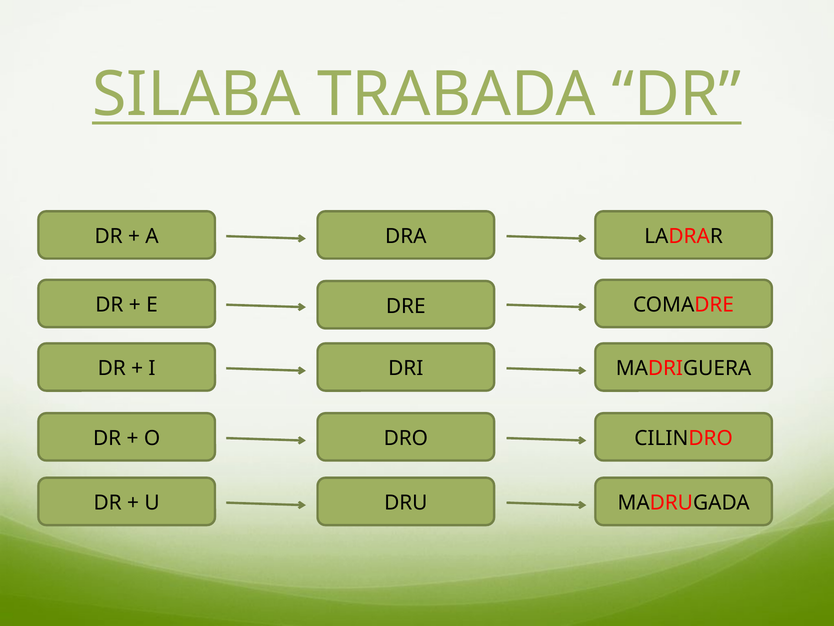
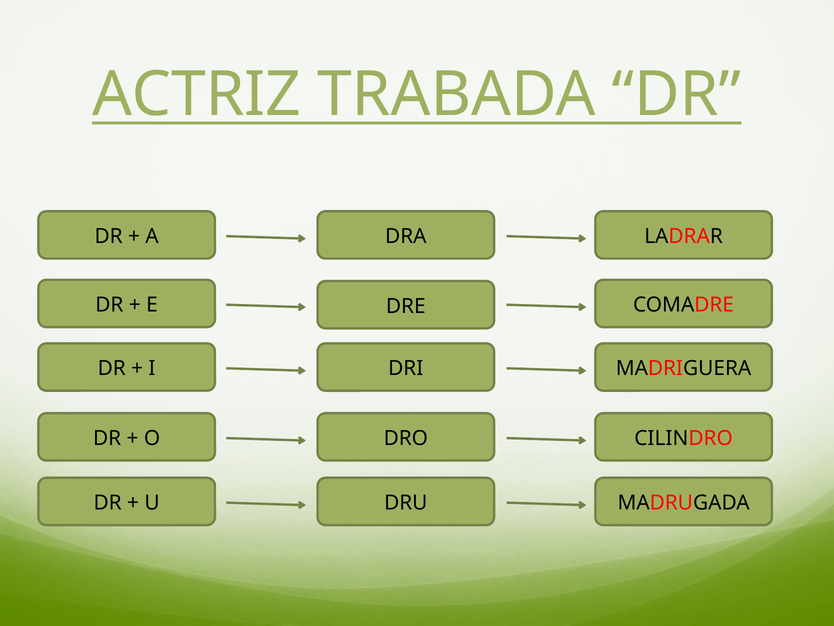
SILABA: SILABA -> ACTRIZ
